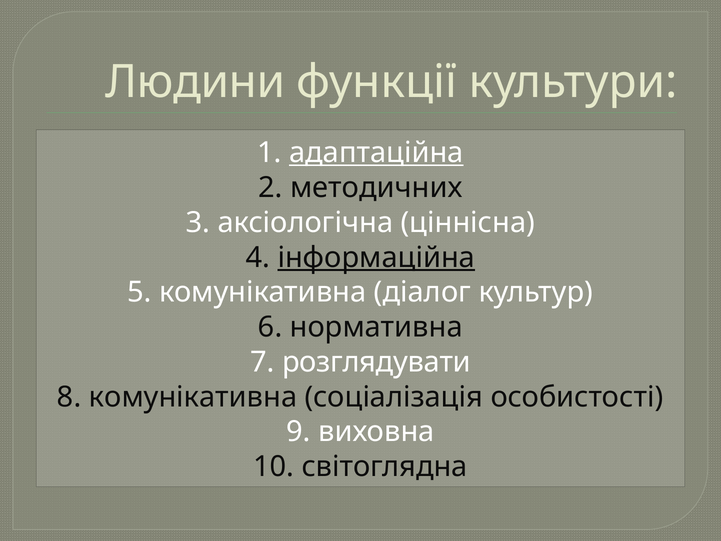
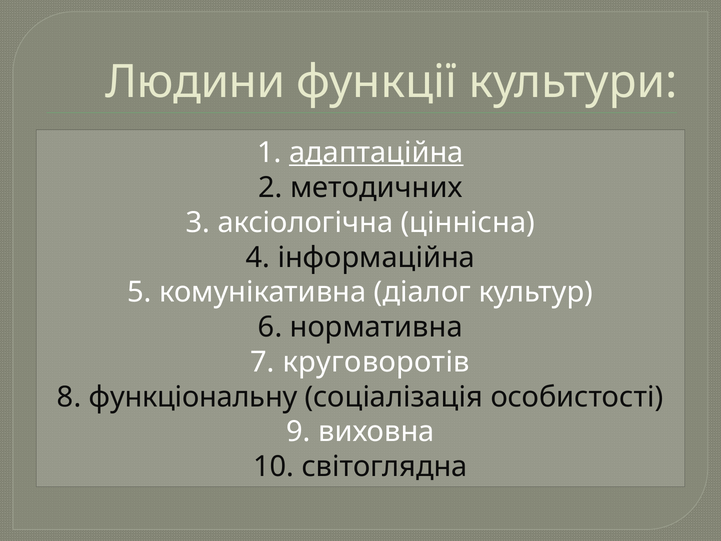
інформаційна underline: present -> none
розглядувати: розглядувати -> круговоротів
8 комунікативна: комунікативна -> функціональну
